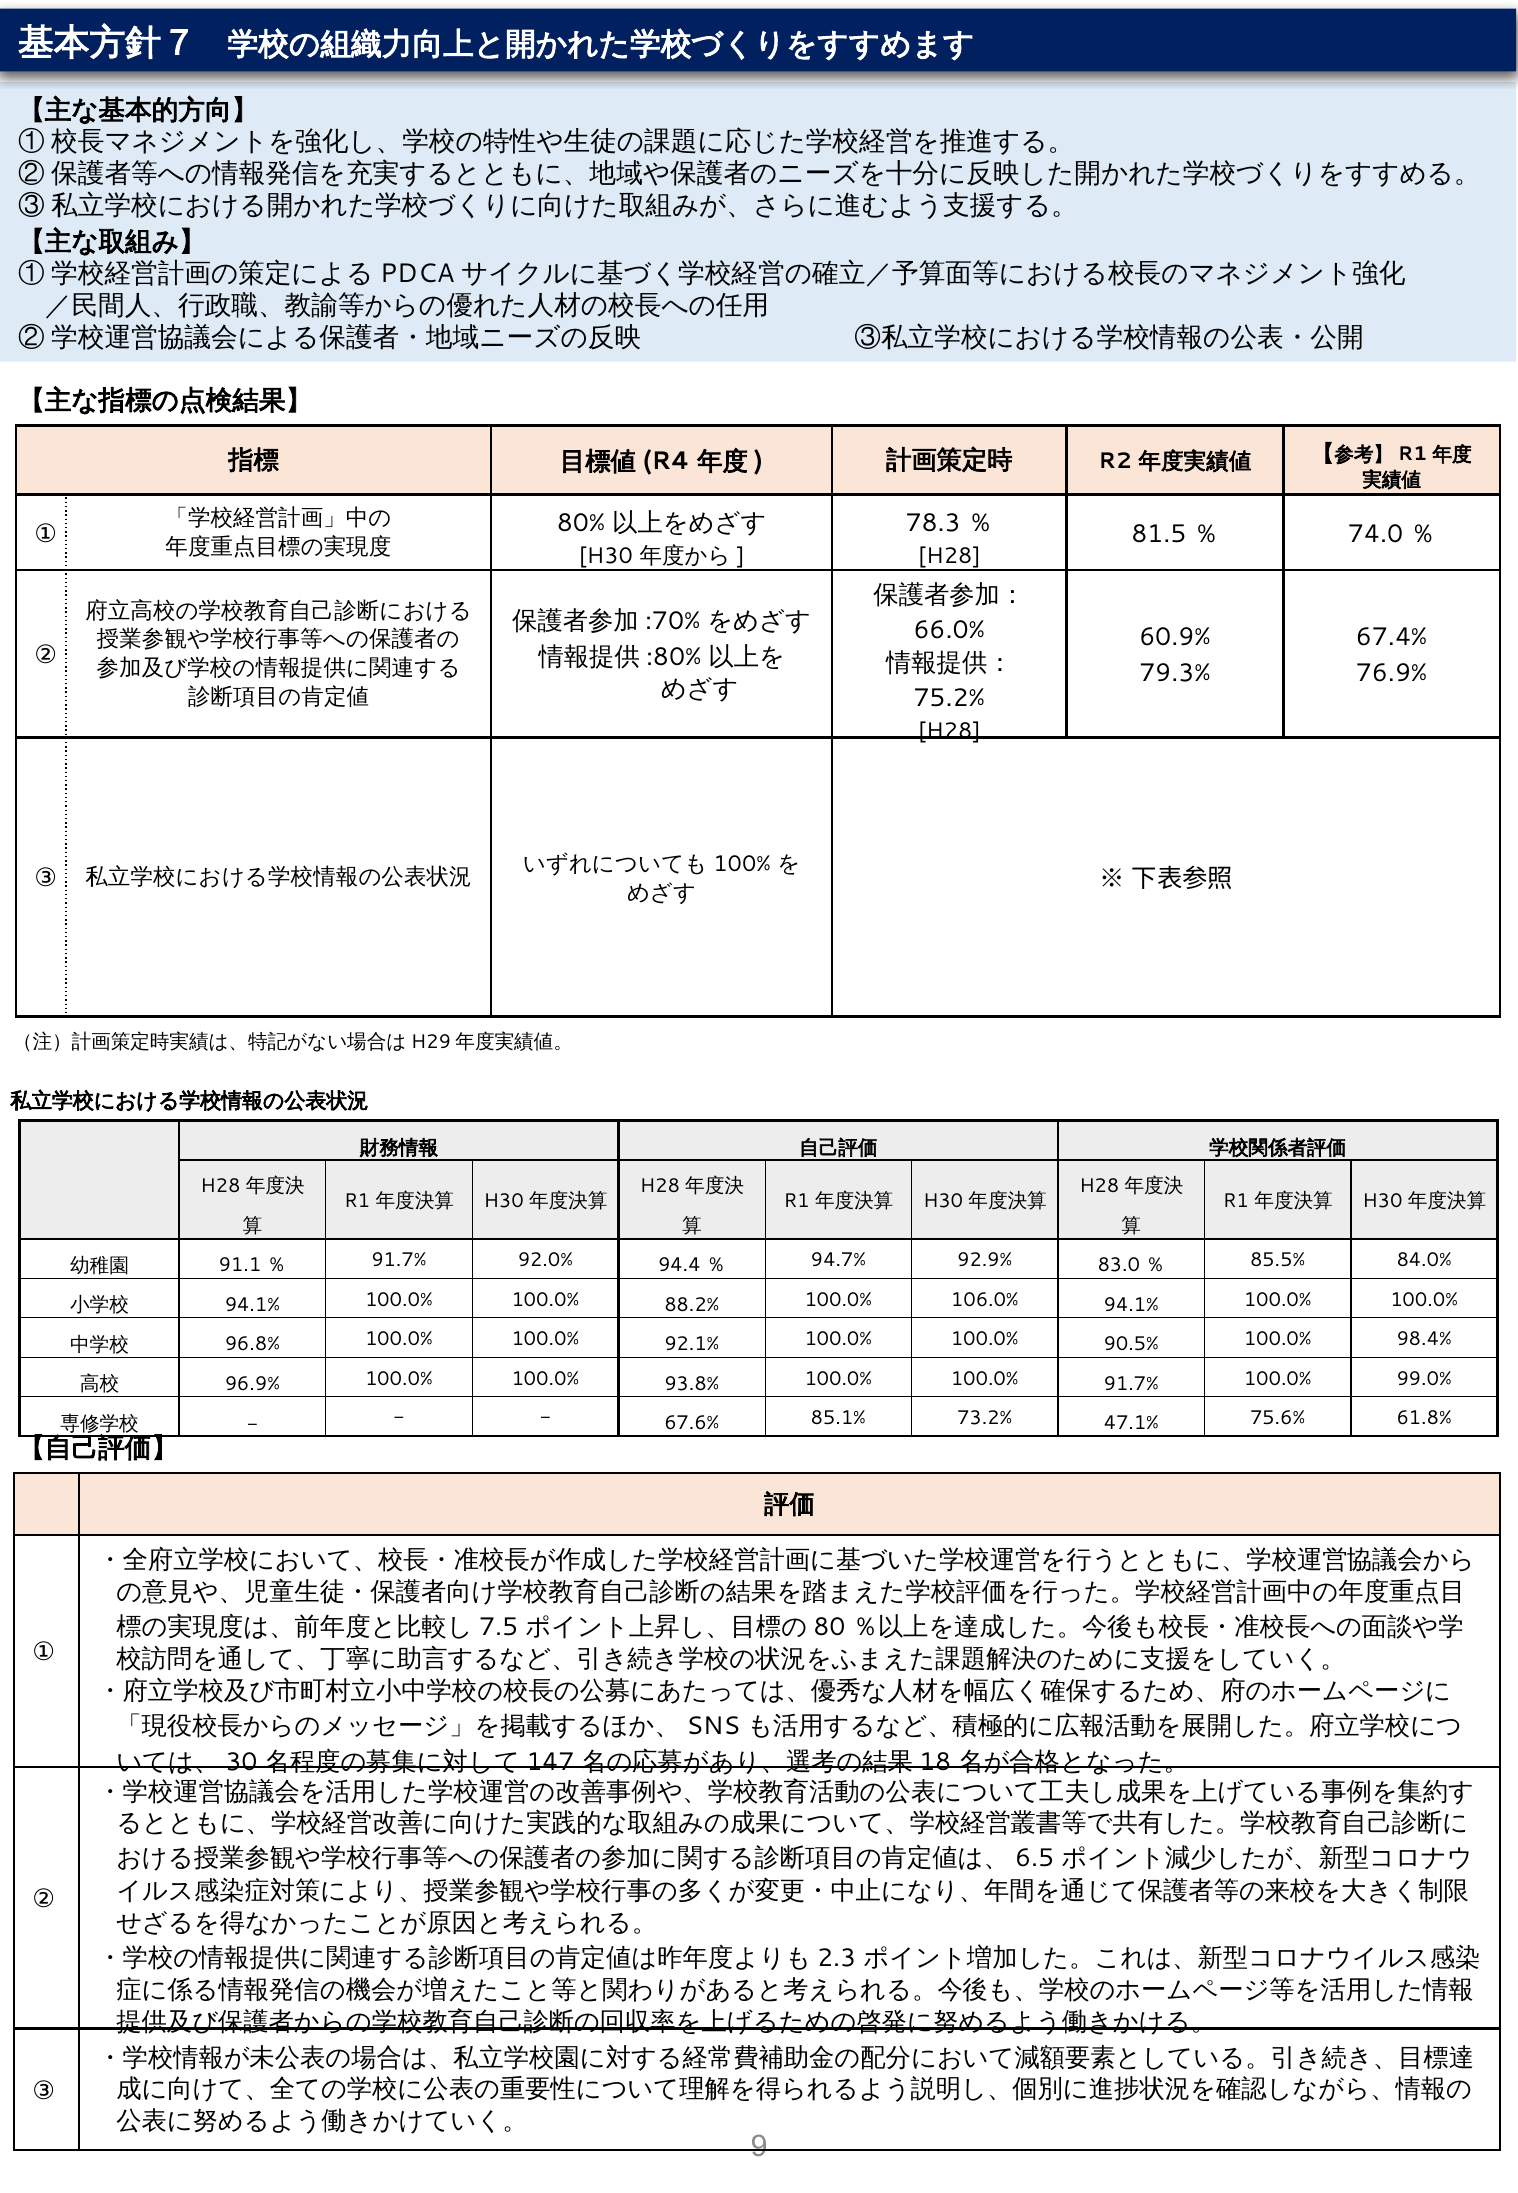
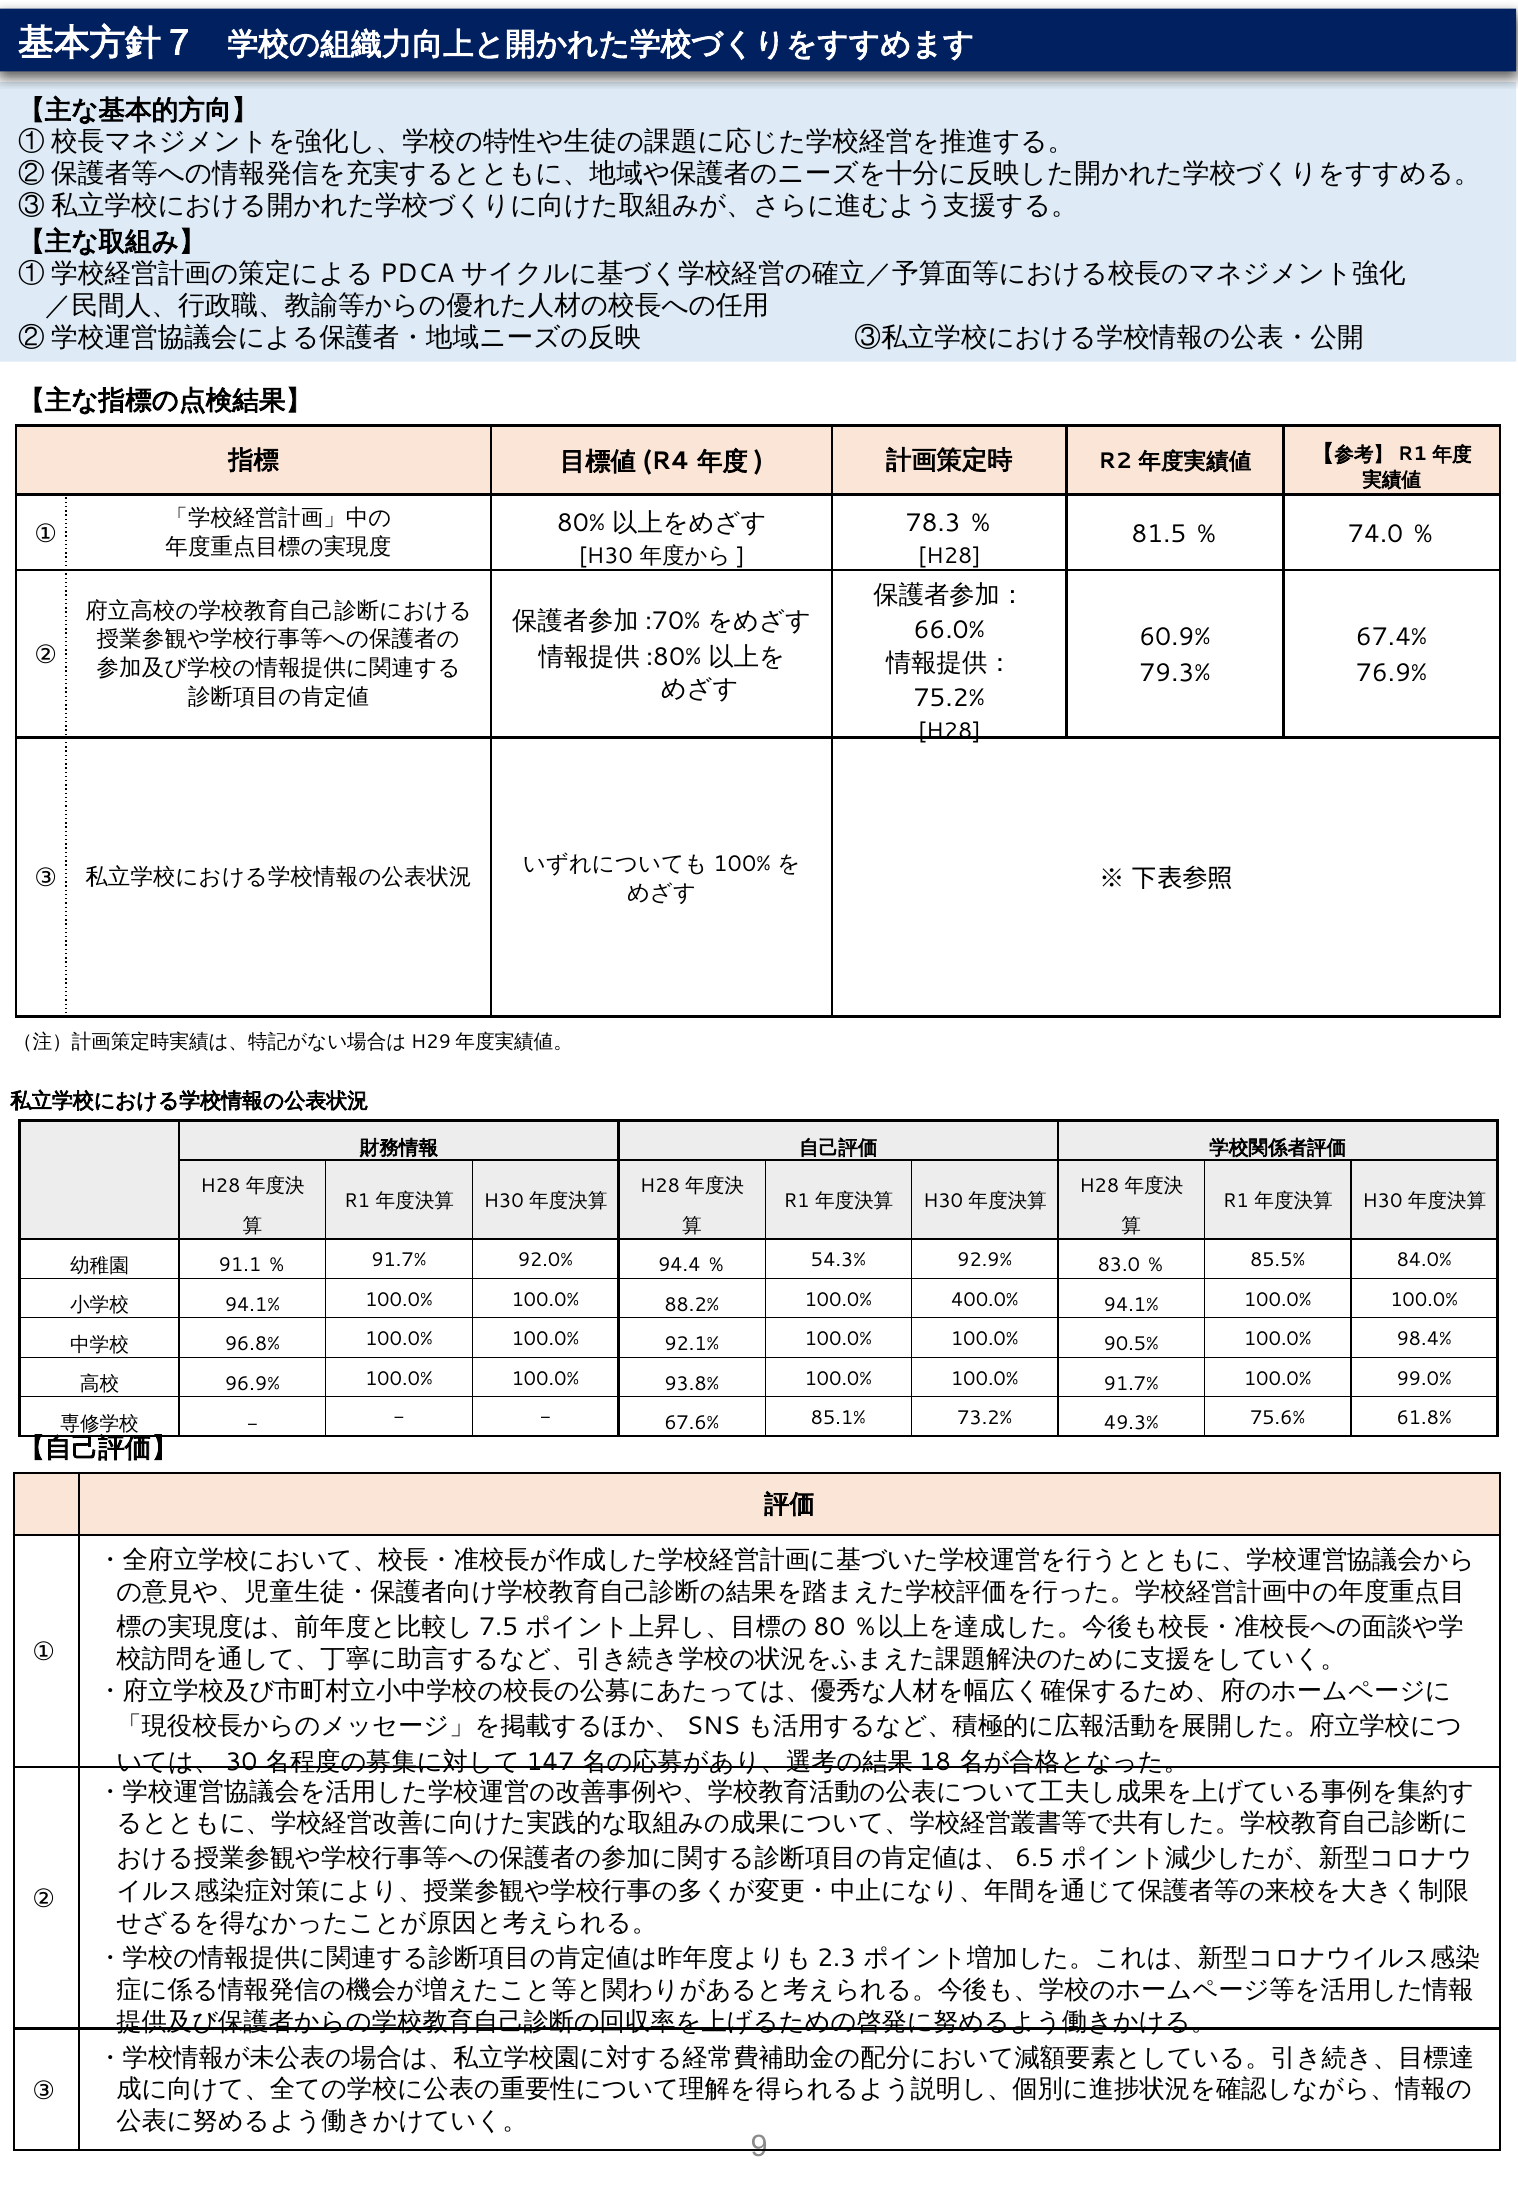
94.7%: 94.7% -> 54.3%
106.0%: 106.0% -> 400.0%
47.1%: 47.1% -> 49.3%
